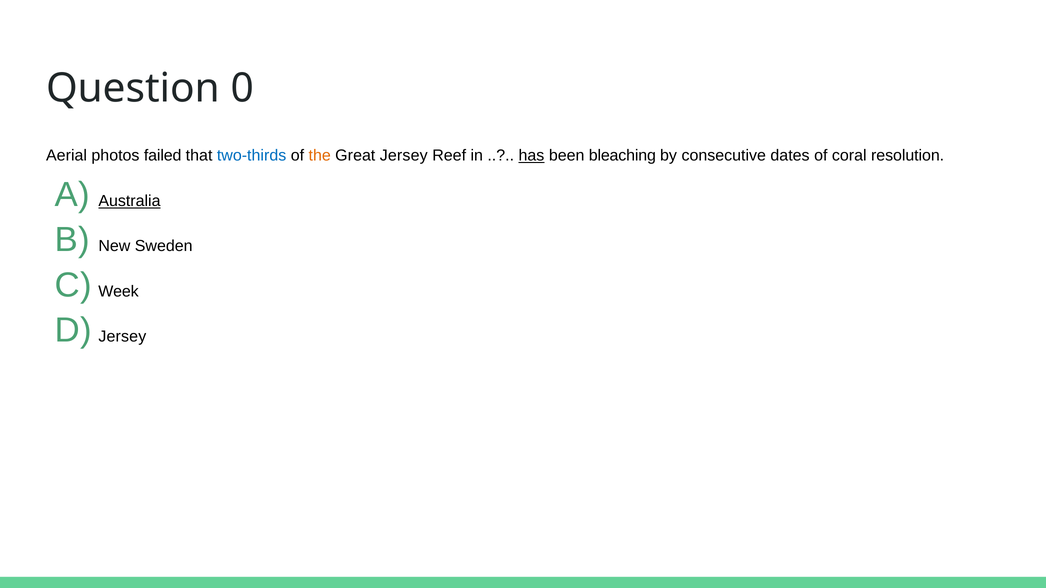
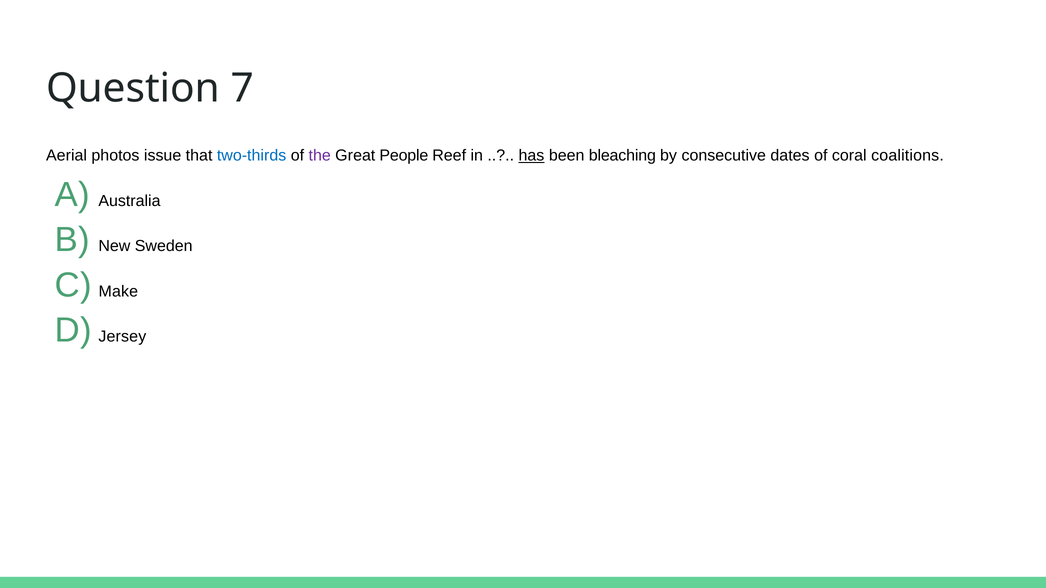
0: 0 -> 7
failed: failed -> issue
the colour: orange -> purple
Great Jersey: Jersey -> People
resolution: resolution -> coalitions
Australia underline: present -> none
Week: Week -> Make
